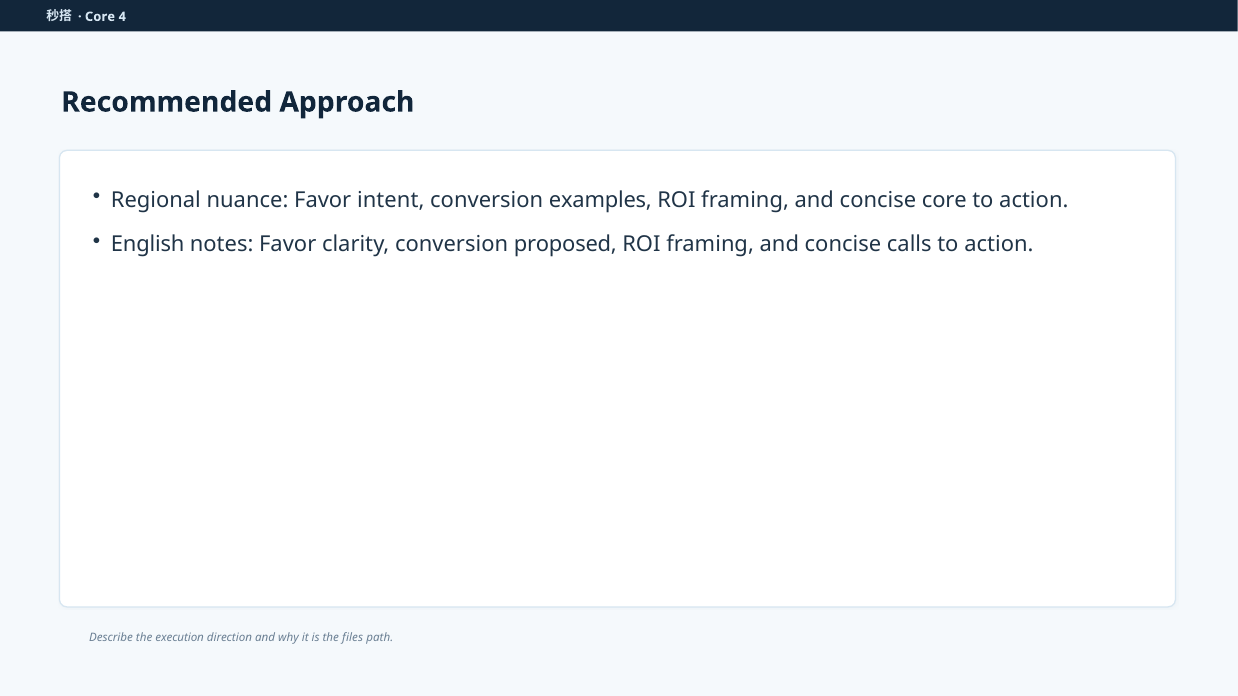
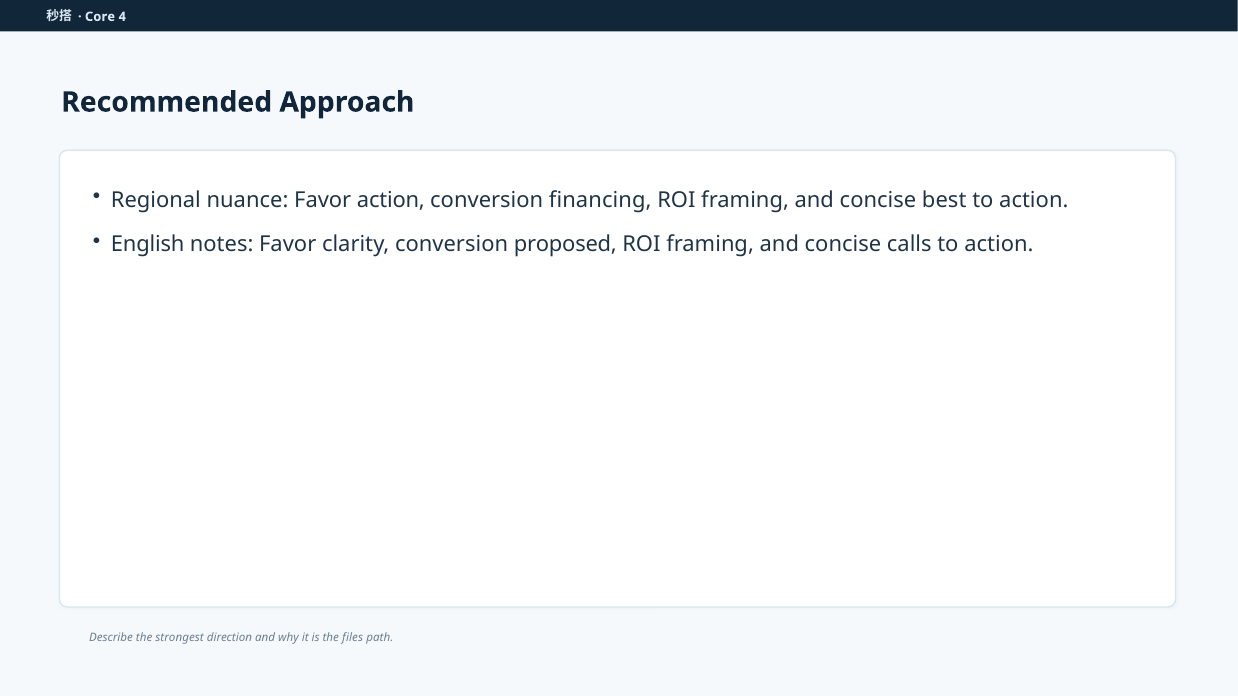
Favor intent: intent -> action
examples: examples -> financing
concise core: core -> best
execution: execution -> strongest
